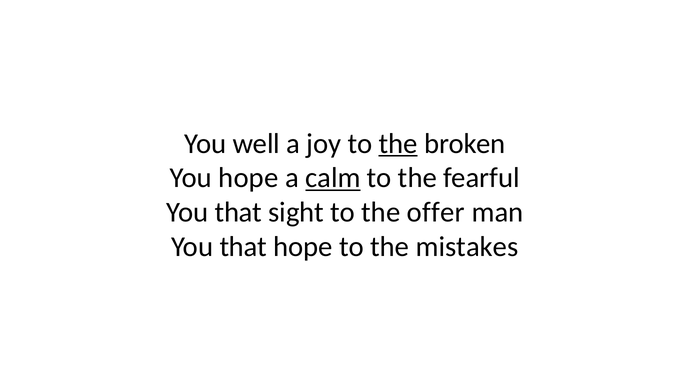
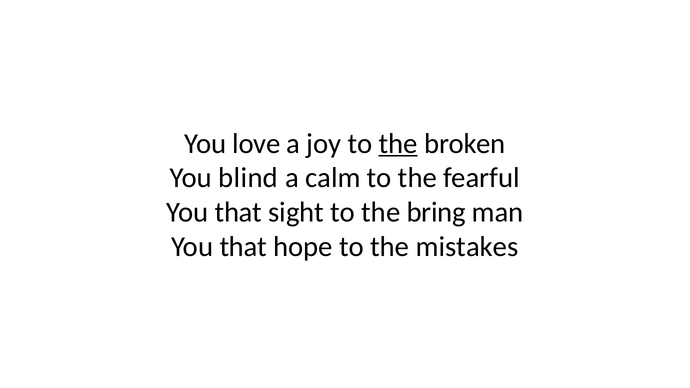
well: well -> love
You hope: hope -> blind
calm underline: present -> none
offer: offer -> bring
